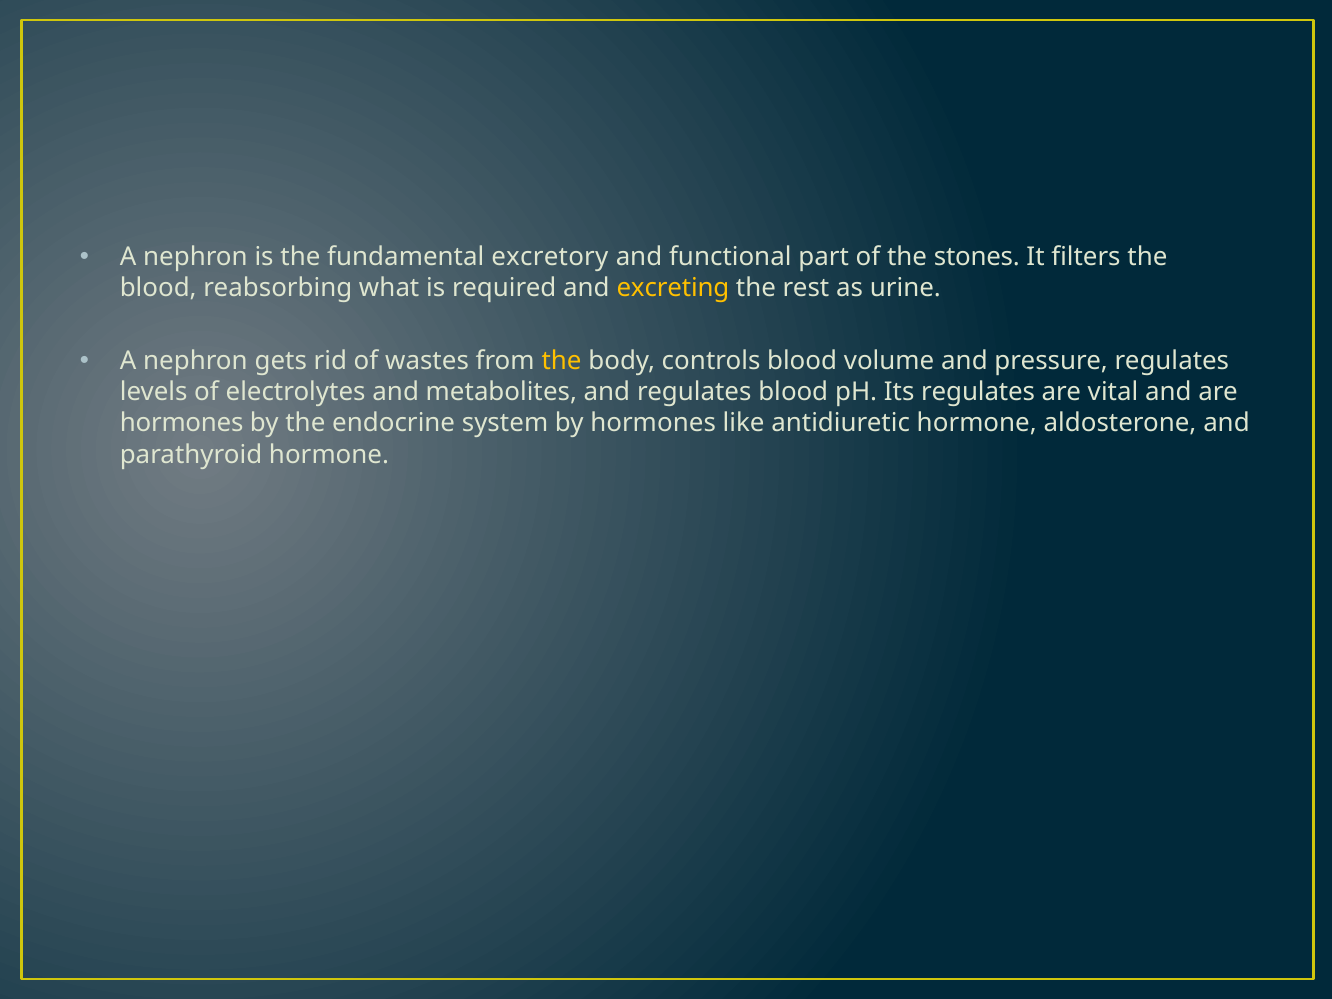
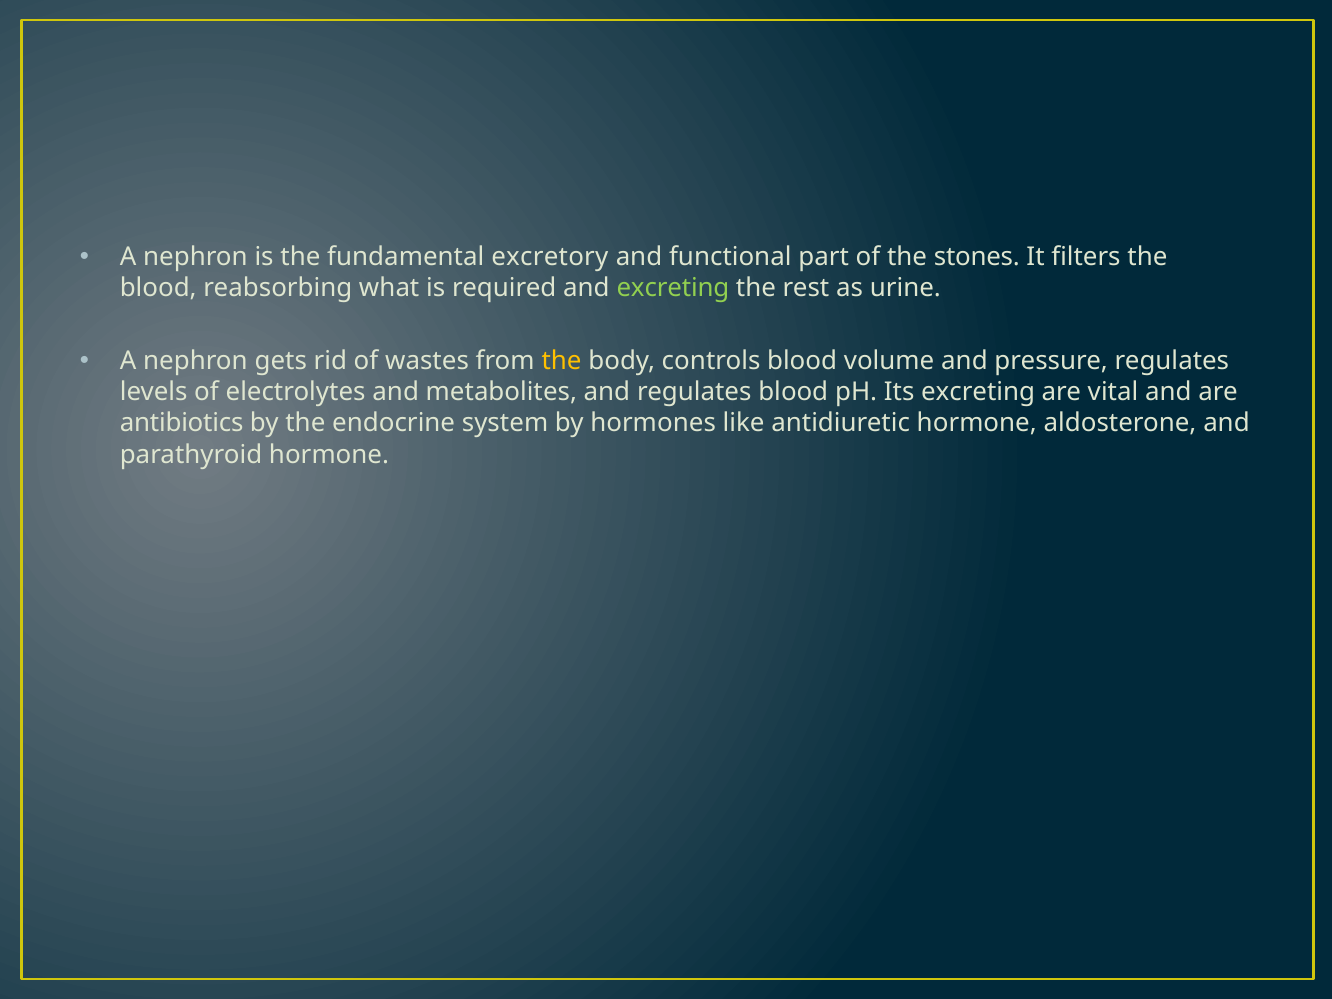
excreting at (673, 288) colour: yellow -> light green
Its regulates: regulates -> excreting
hormones at (182, 423): hormones -> antibiotics
